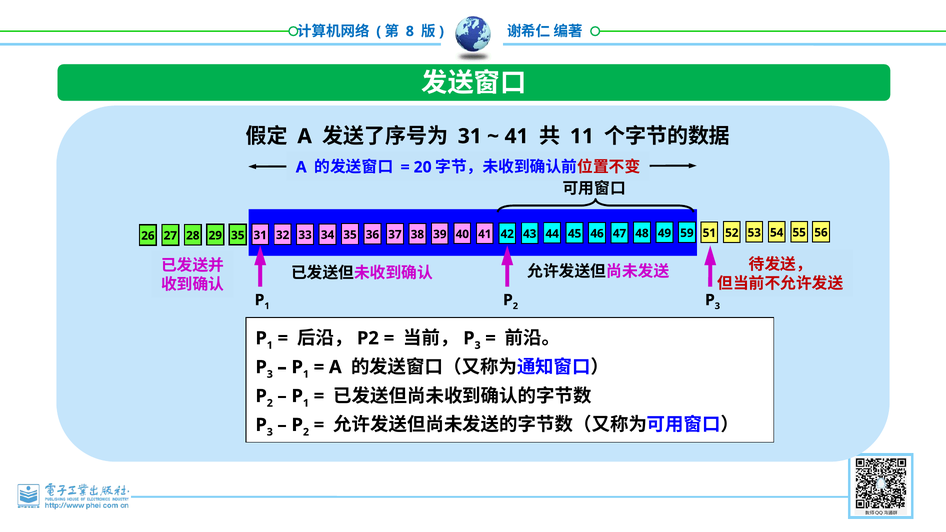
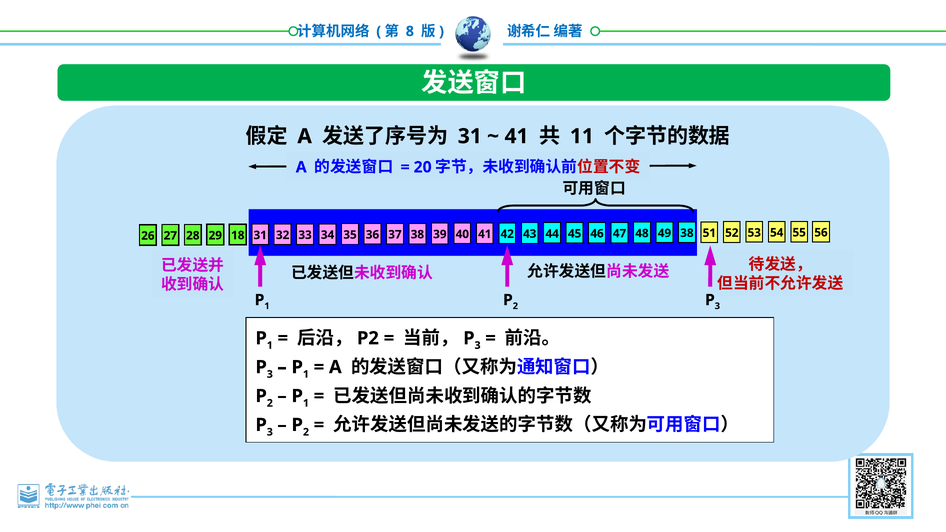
29 35: 35 -> 18
49 59: 59 -> 38
